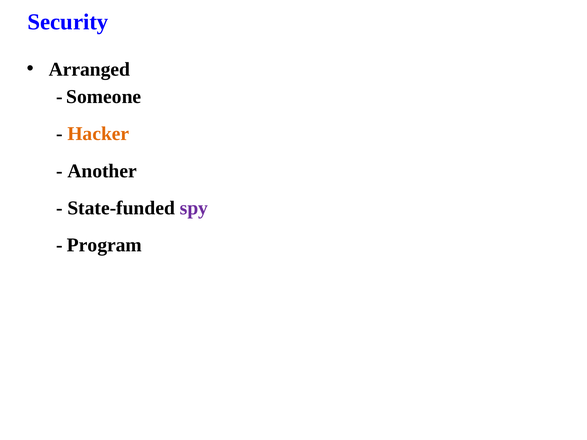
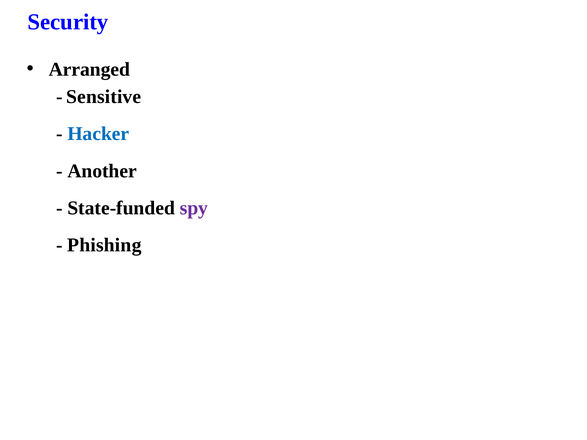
Someone: Someone -> Sensitive
Hacker colour: orange -> blue
Program: Program -> Phishing
